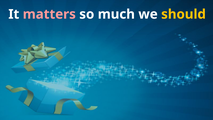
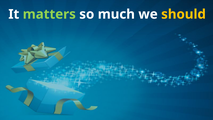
matters colour: pink -> light green
